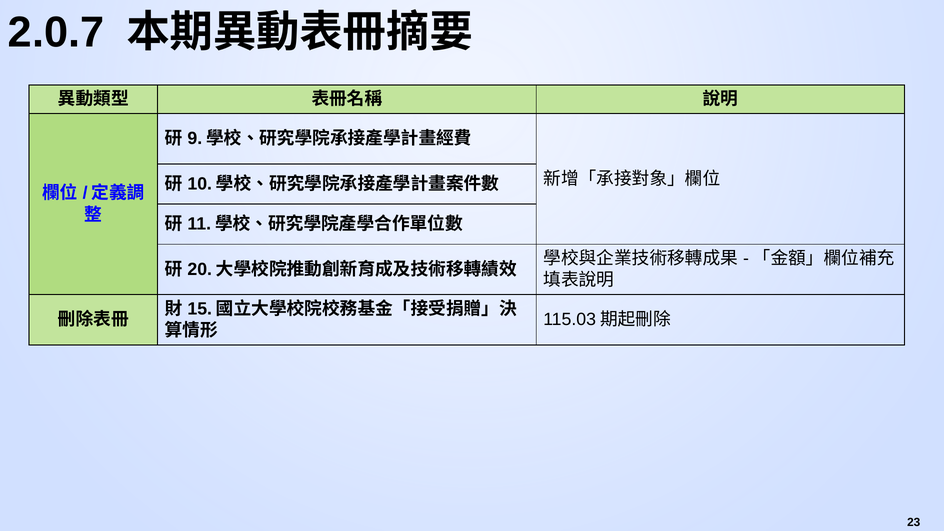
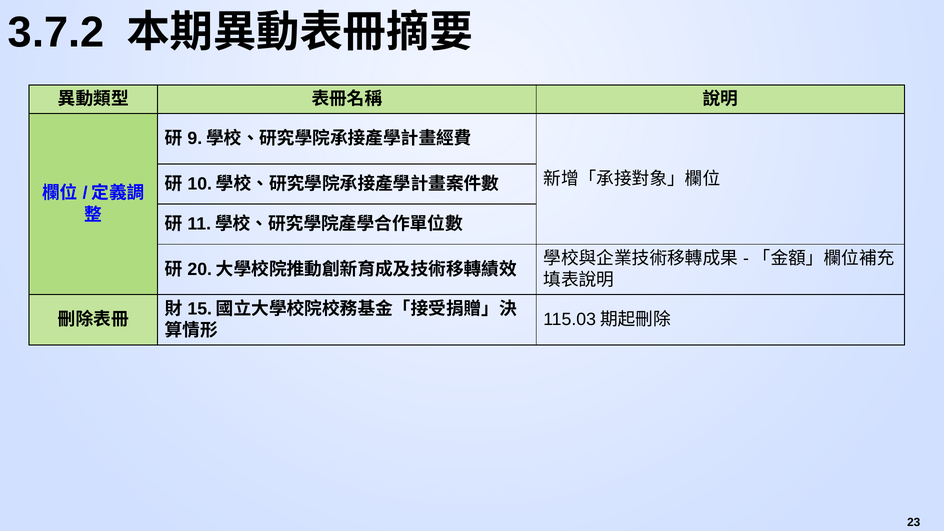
2.0.7: 2.0.7 -> 3.7.2
